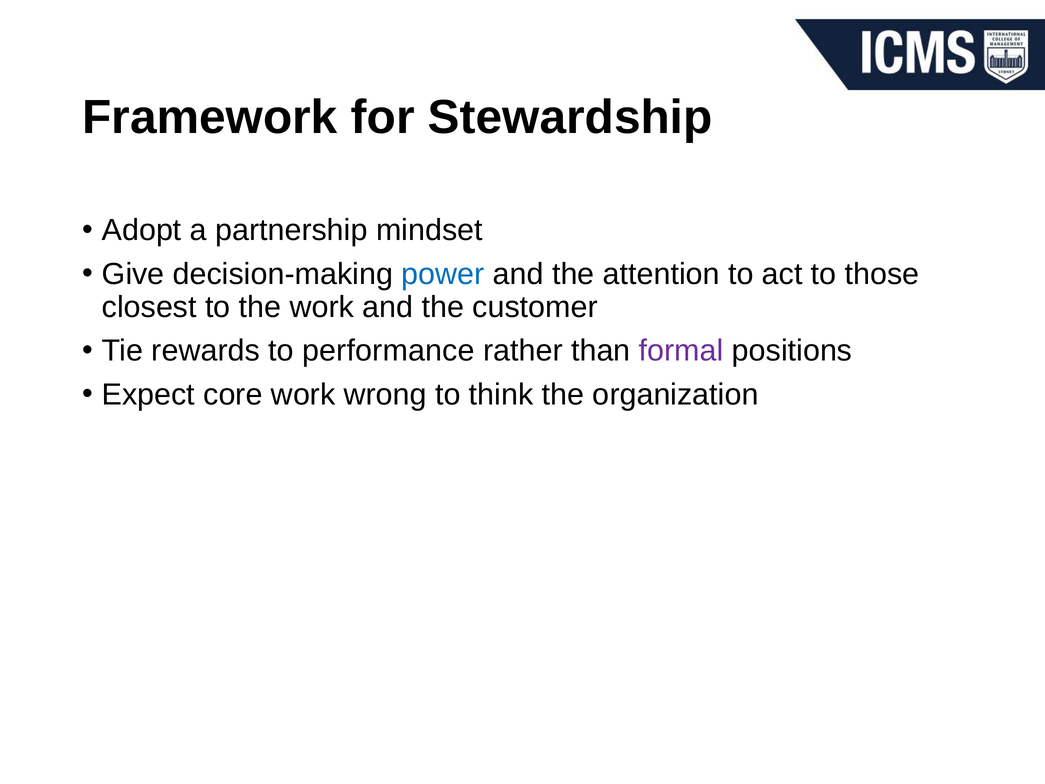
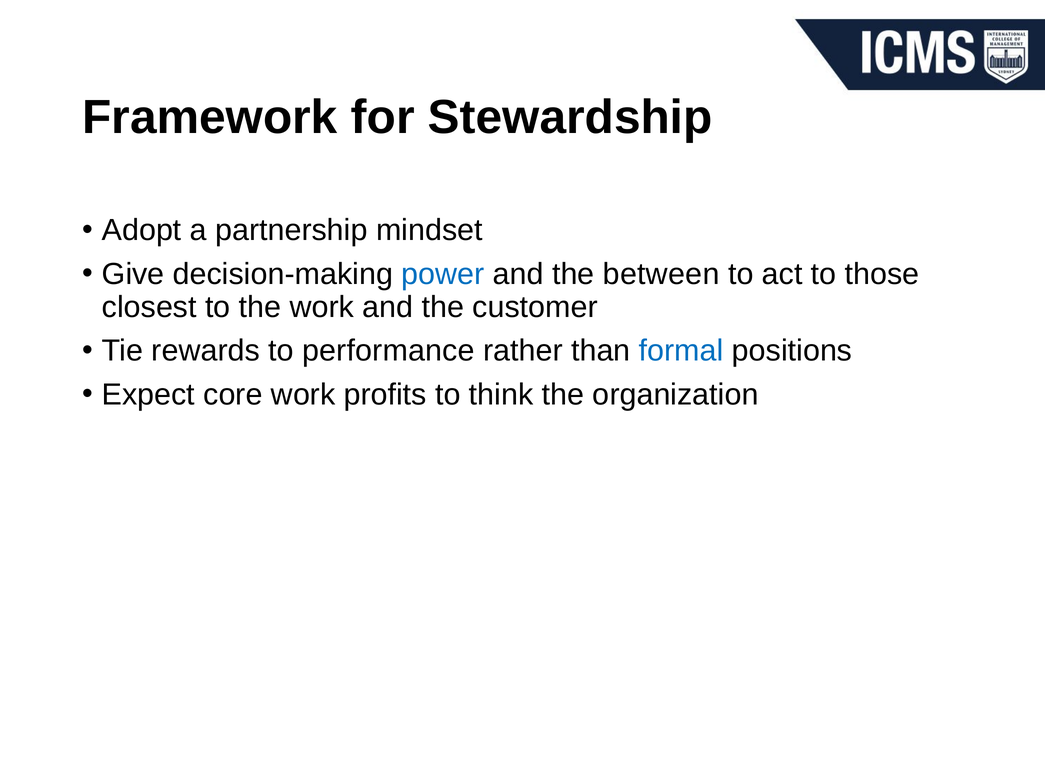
attention: attention -> between
formal colour: purple -> blue
wrong: wrong -> profits
